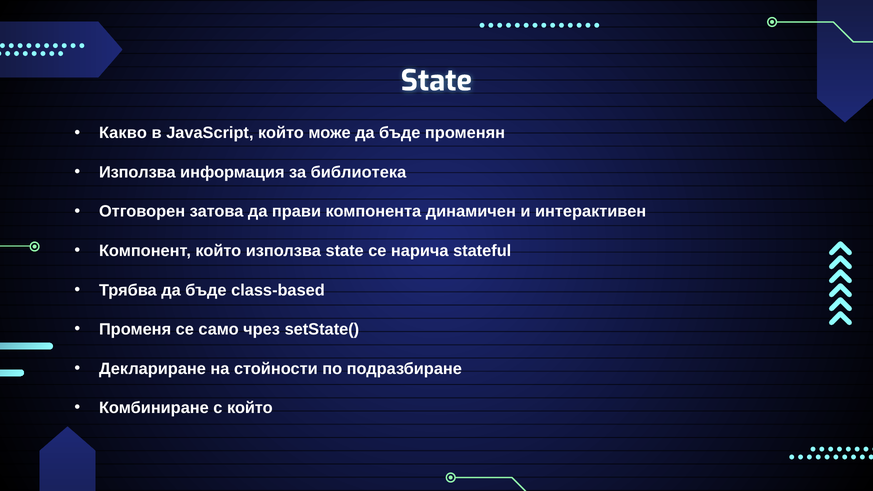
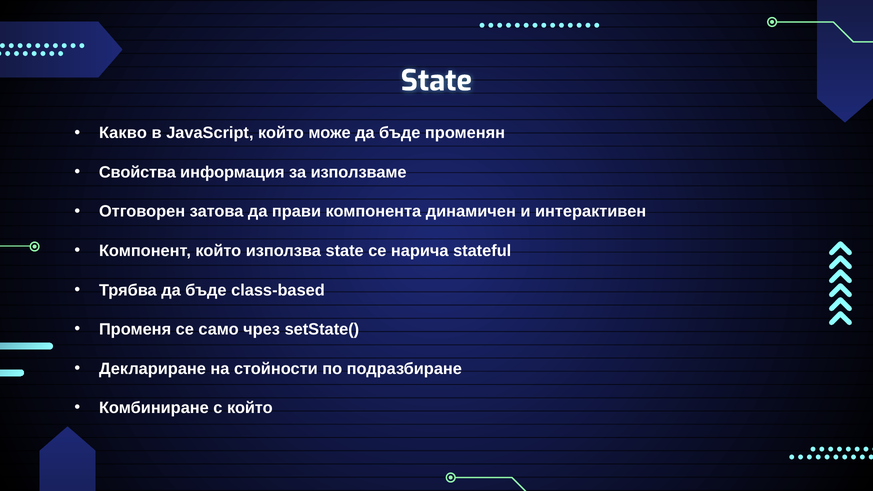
Използва at (137, 172): Използва -> Свойства
библиотека: библиотека -> използваме
